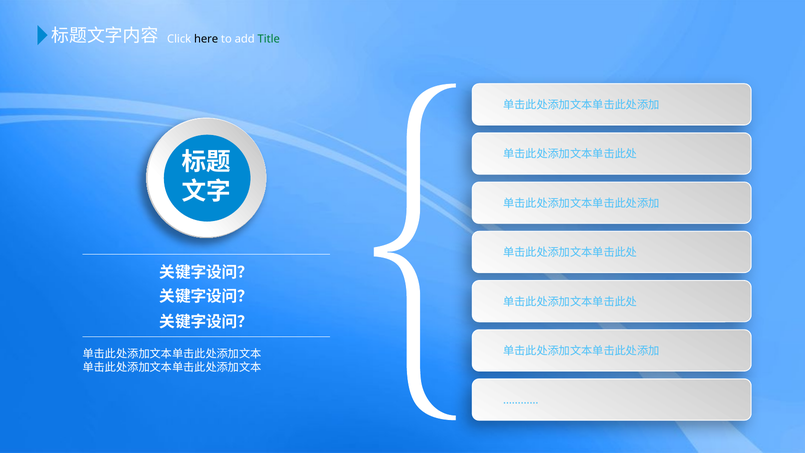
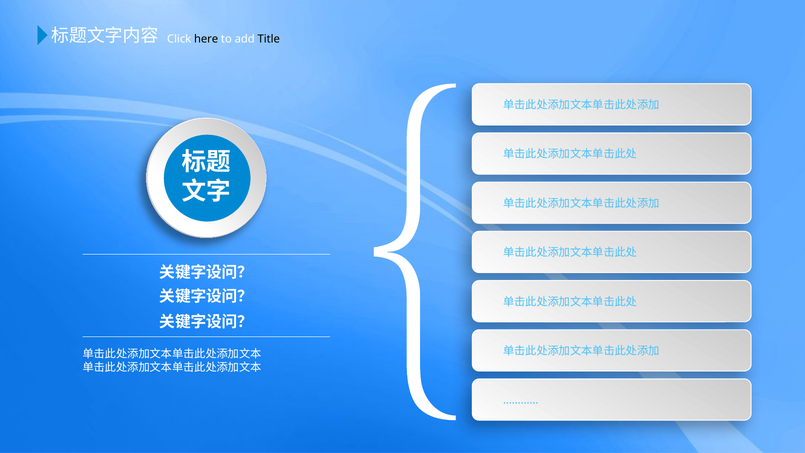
Title colour: green -> black
